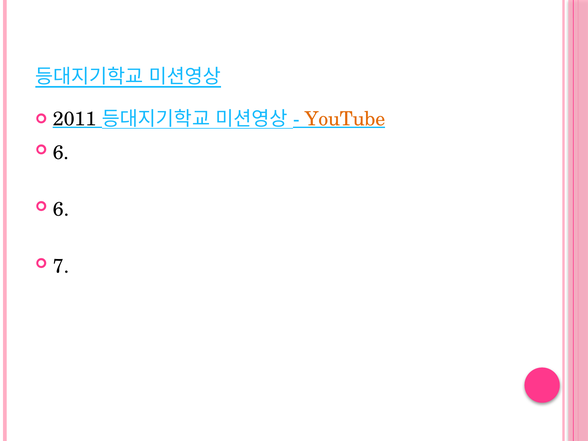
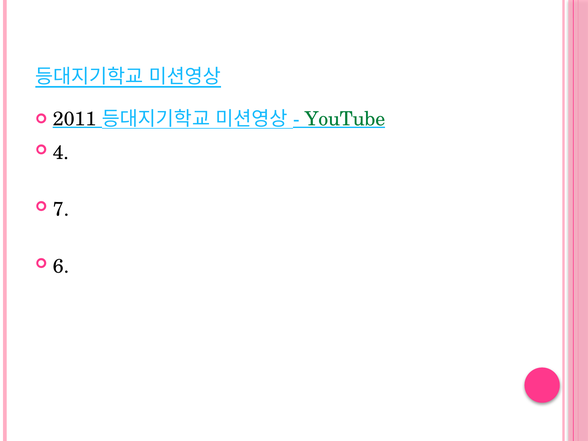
YouTube colour: orange -> green
6 at (61, 153): 6 -> 4
6 at (61, 209): 6 -> 7
7: 7 -> 6
